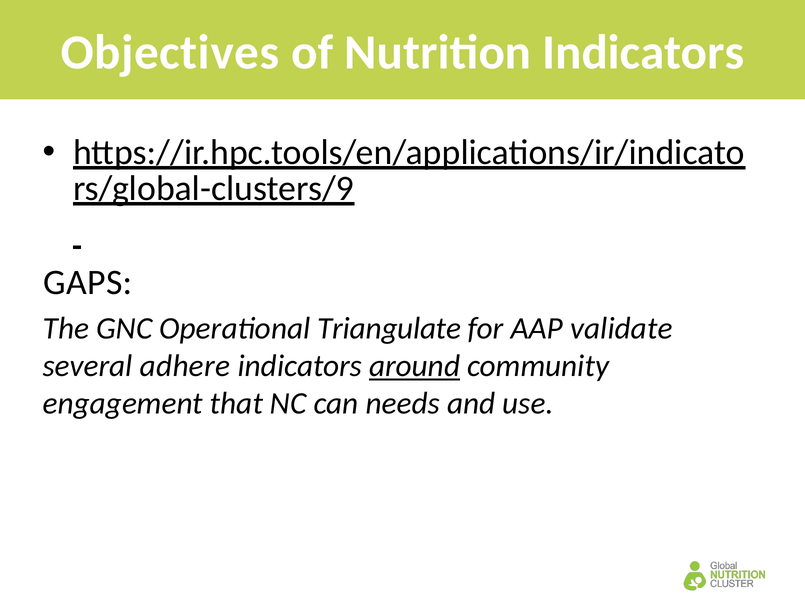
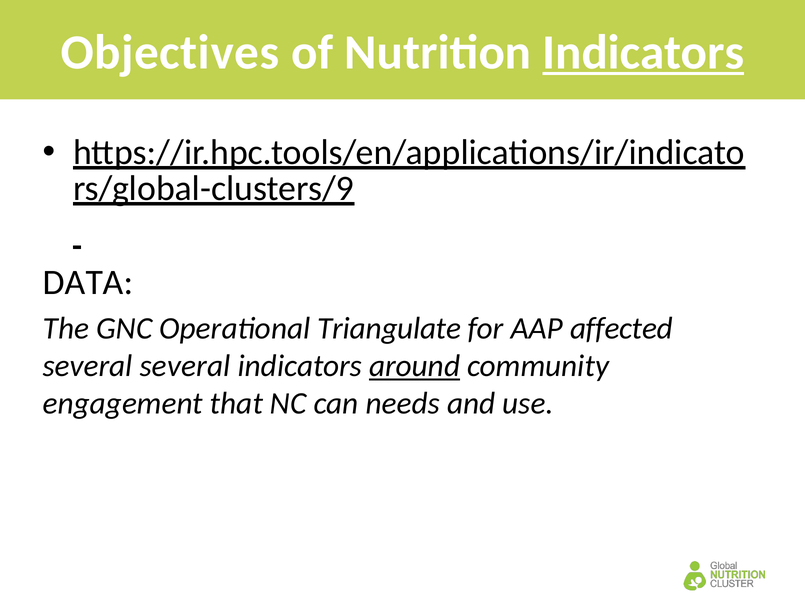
Indicators at (643, 52) underline: none -> present
GAPS: GAPS -> DATA
validate: validate -> affected
several adhere: adhere -> several
